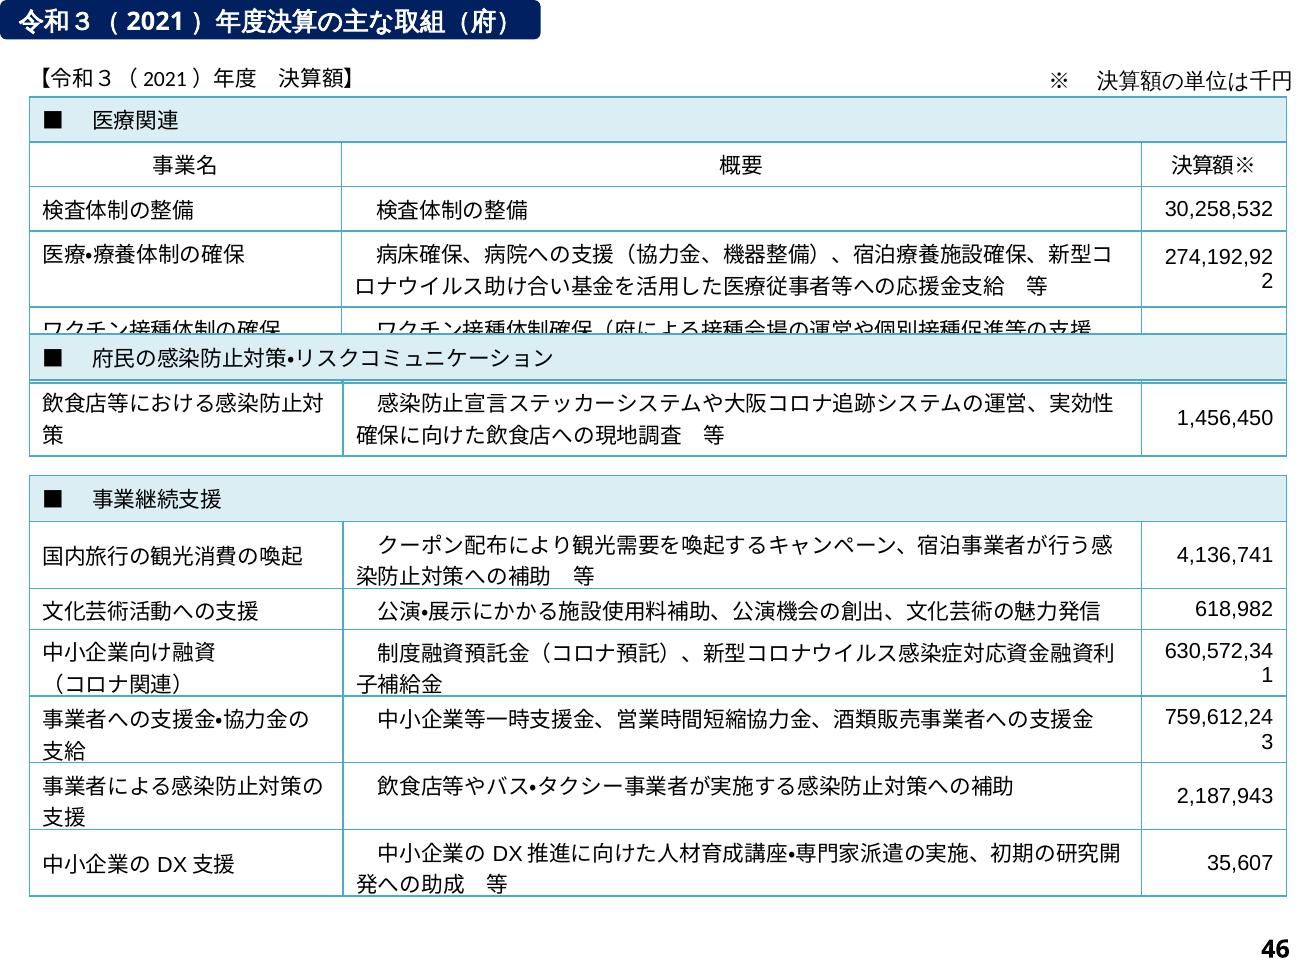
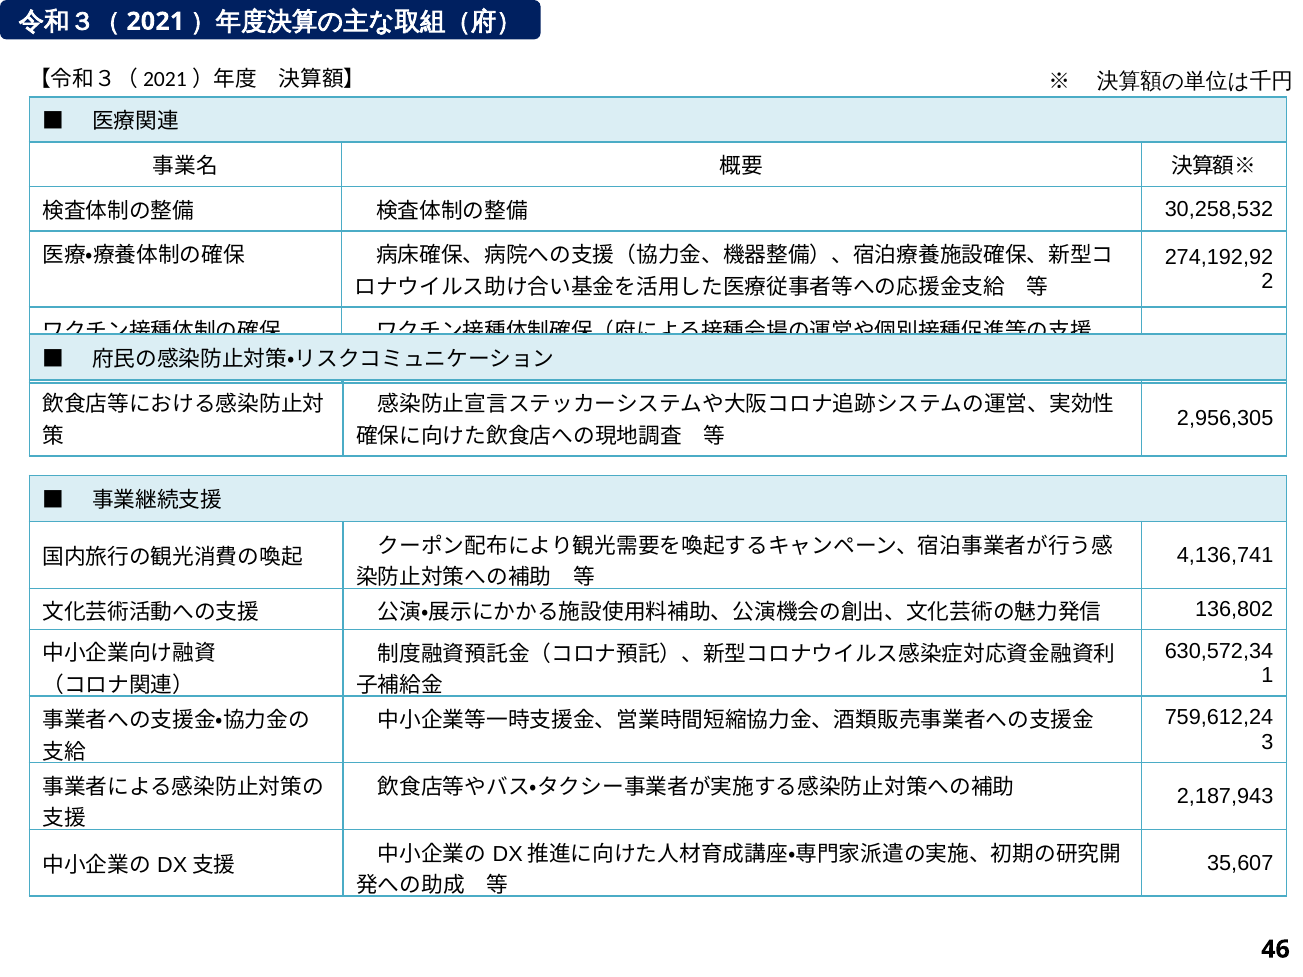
1,456,450: 1,456,450 -> 2,956,305
618,982: 618,982 -> 136,802
